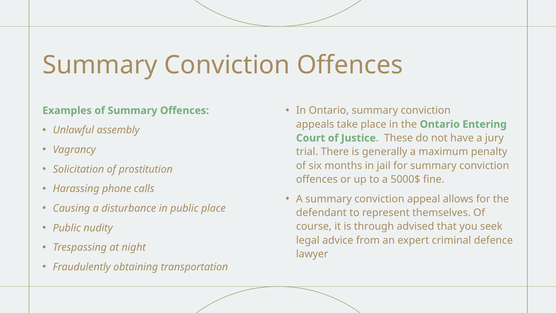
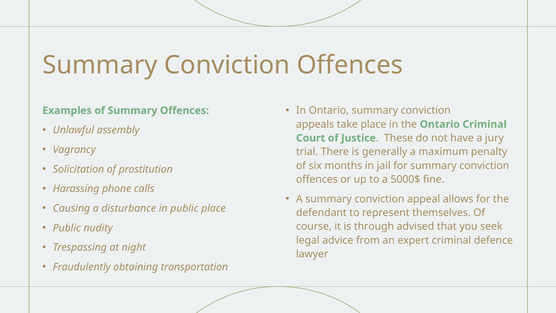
Ontario Entering: Entering -> Criminal
